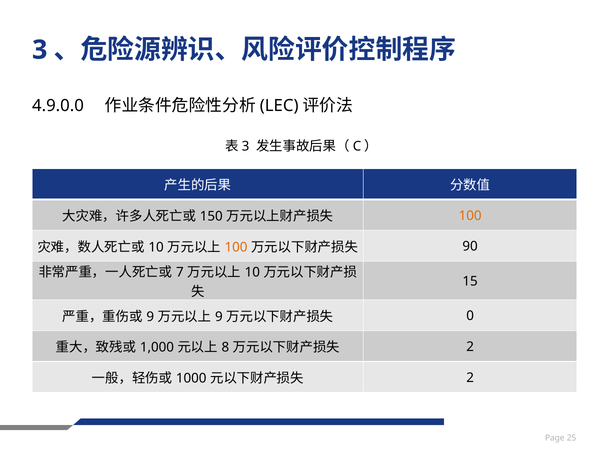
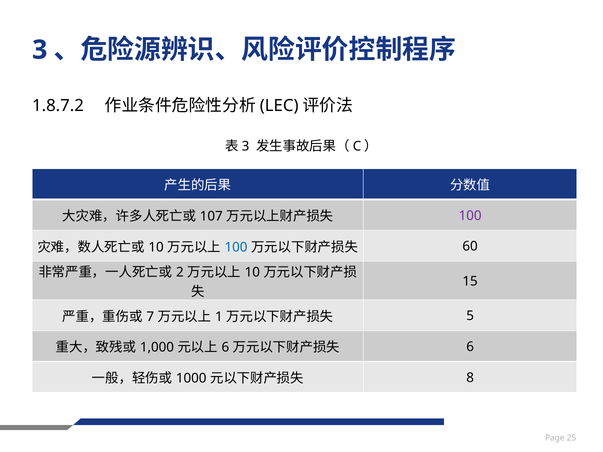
4.9.0.0: 4.9.0.0 -> 1.8.7.2
150: 150 -> 107
100 at (470, 216) colour: orange -> purple
100 at (236, 247) colour: orange -> blue
90: 90 -> 60
7: 7 -> 2
9 at (150, 317): 9 -> 7
9 at (219, 317): 9 -> 1
0: 0 -> 5
8 at (225, 348): 8 -> 6
2 at (470, 347): 2 -> 6
2 at (470, 378): 2 -> 8
